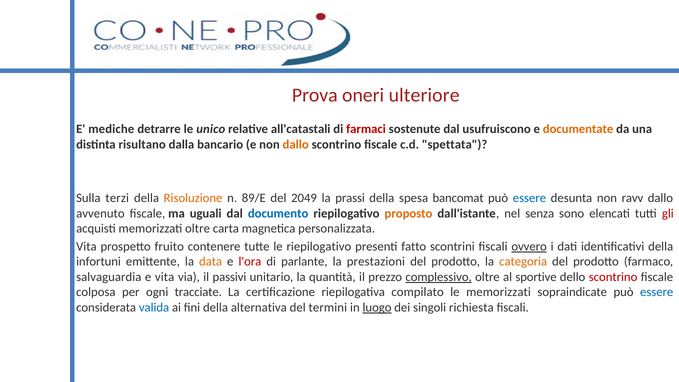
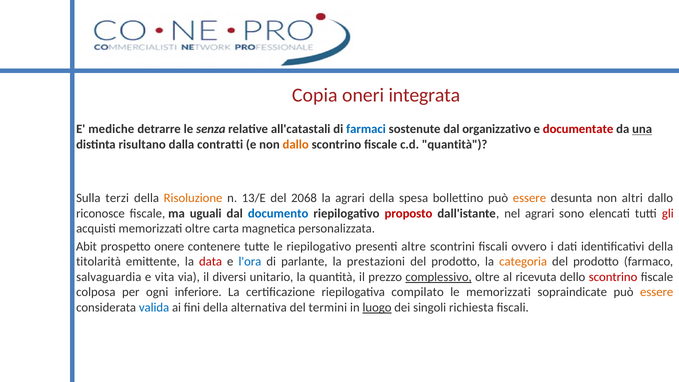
Prova: Prova -> Copia
ulteriore: ulteriore -> integrata
unico: unico -> senza
farmaci colour: red -> blue
usufruiscono: usufruiscono -> organizzativo
documentate colour: orange -> red
una underline: none -> present
bancario: bancario -> contratti
c.d spettata: spettata -> quantità
89/E: 89/E -> 13/E
2049: 2049 -> 2068
la prassi: prassi -> agrari
bancomat: bancomat -> bollettino
essere at (529, 198) colour: blue -> orange
ravv: ravv -> altri
avvenuto: avvenuto -> riconosce
proposto colour: orange -> red
nel senza: senza -> agrari
Vita at (86, 246): Vita -> Abit
fruito: fruito -> onere
fatto: fatto -> altre
ovvero underline: present -> none
infortuni: infortuni -> titolarità
data colour: orange -> red
l'ora colour: red -> blue
passivi: passivi -> diversi
sportive: sportive -> ricevuta
tracciate: tracciate -> inferiore
essere at (657, 292) colour: blue -> orange
